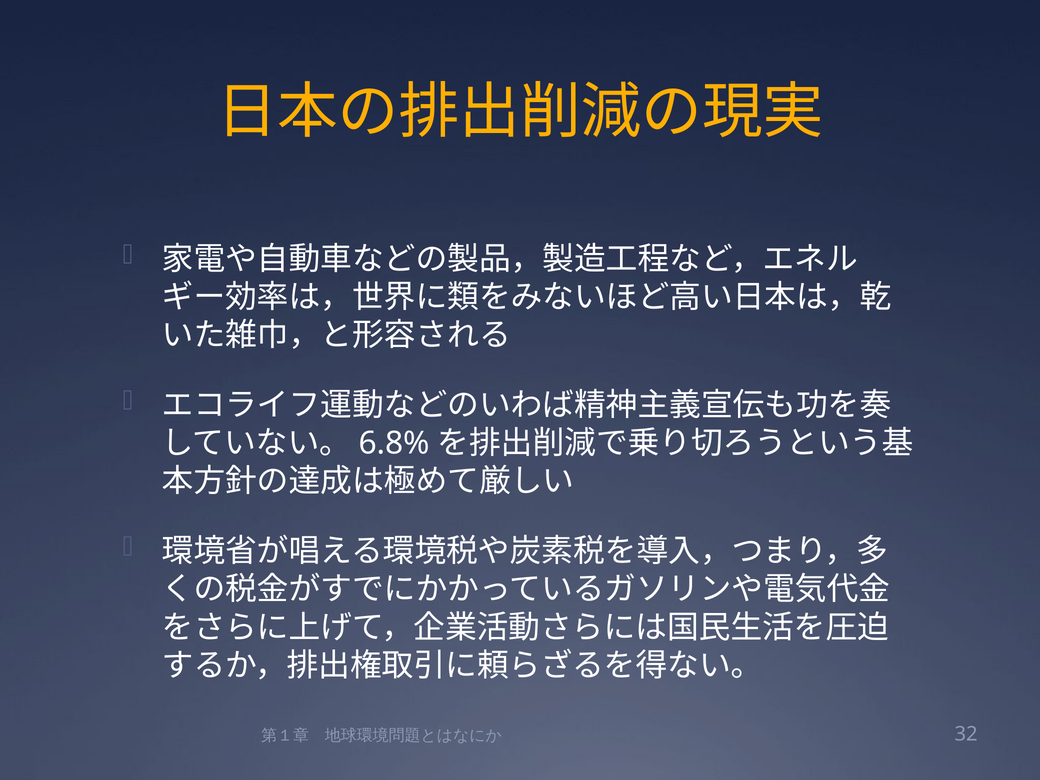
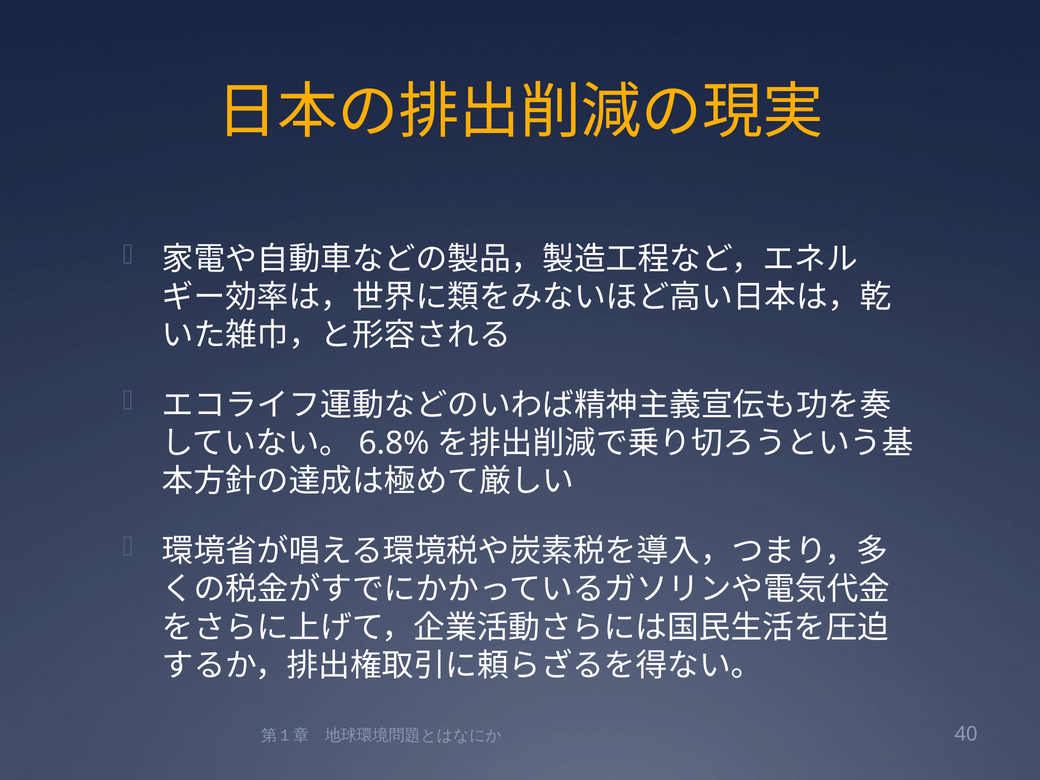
32: 32 -> 40
